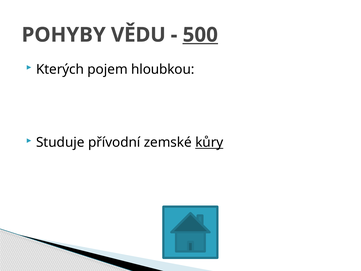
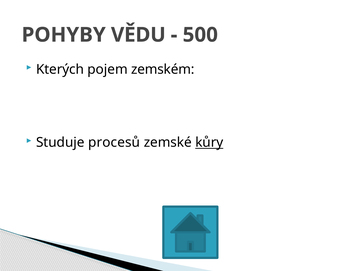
500 underline: present -> none
hloubkou: hloubkou -> zemském
přívodní: přívodní -> procesů
